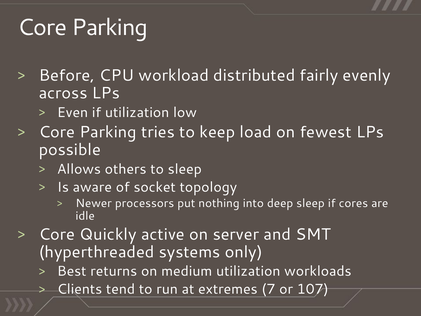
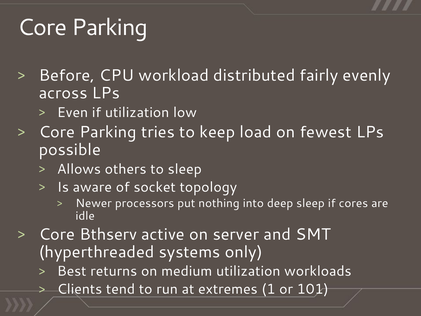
Quickly: Quickly -> Bthserv
7: 7 -> 1
107: 107 -> 101
